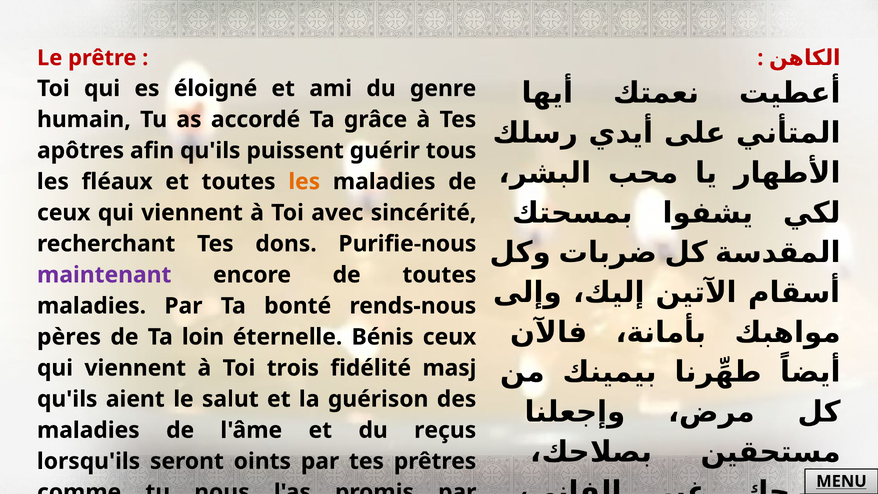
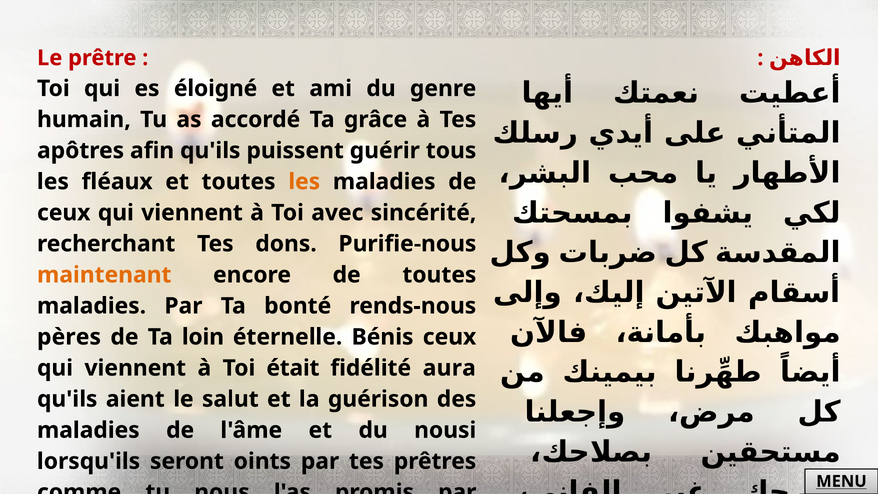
maintenant colour: purple -> orange
trois: trois -> était
masj: masj -> aura
reçus: reçus -> nousi
